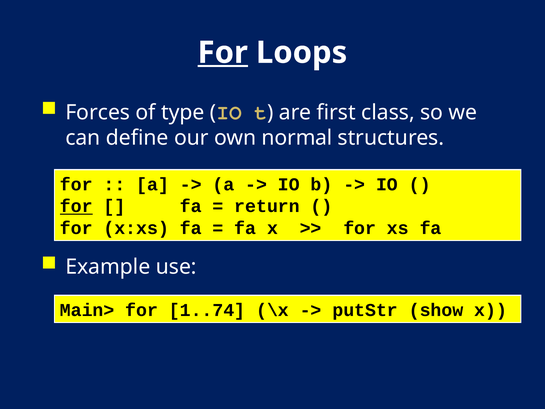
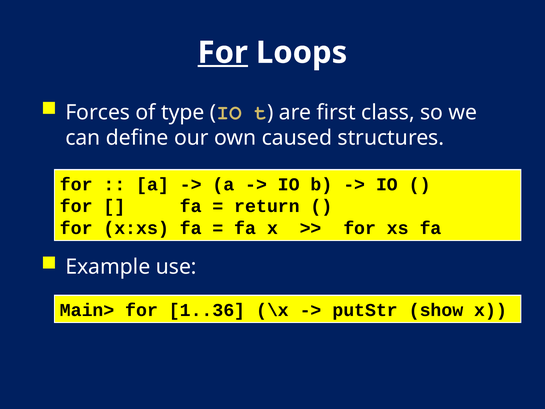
normal: normal -> caused
for at (76, 206) underline: present -> none
1..74: 1..74 -> 1..36
